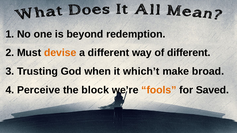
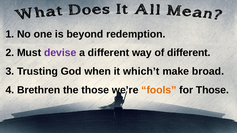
devise colour: orange -> purple
Perceive: Perceive -> Brethren
the block: block -> those
for Saved: Saved -> Those
